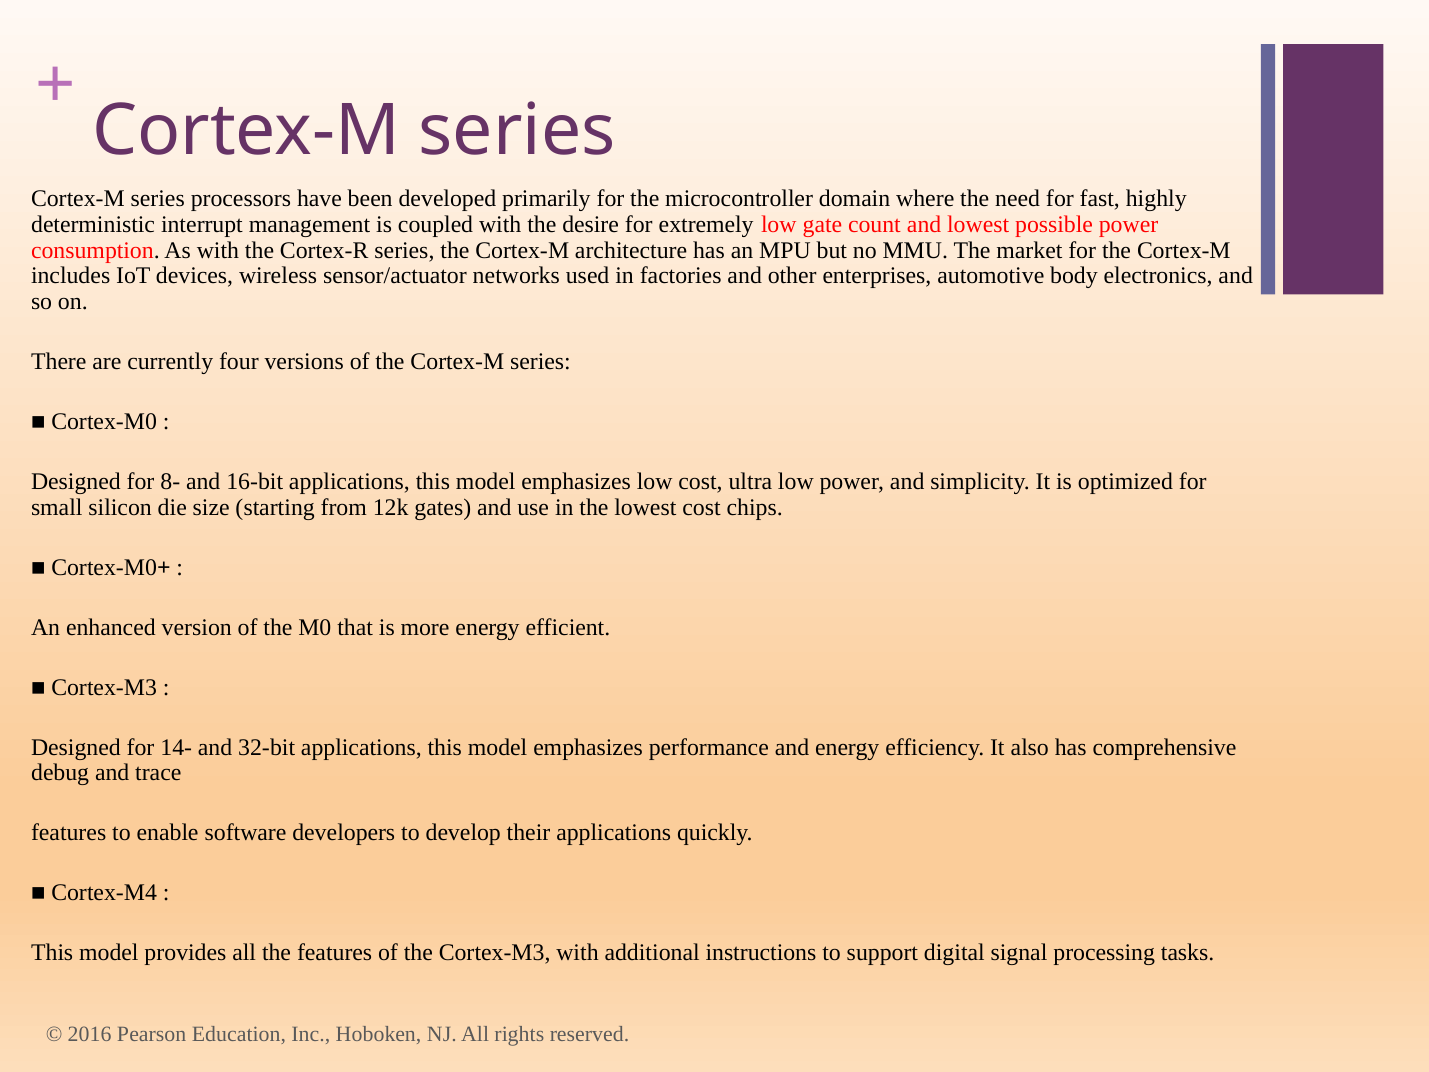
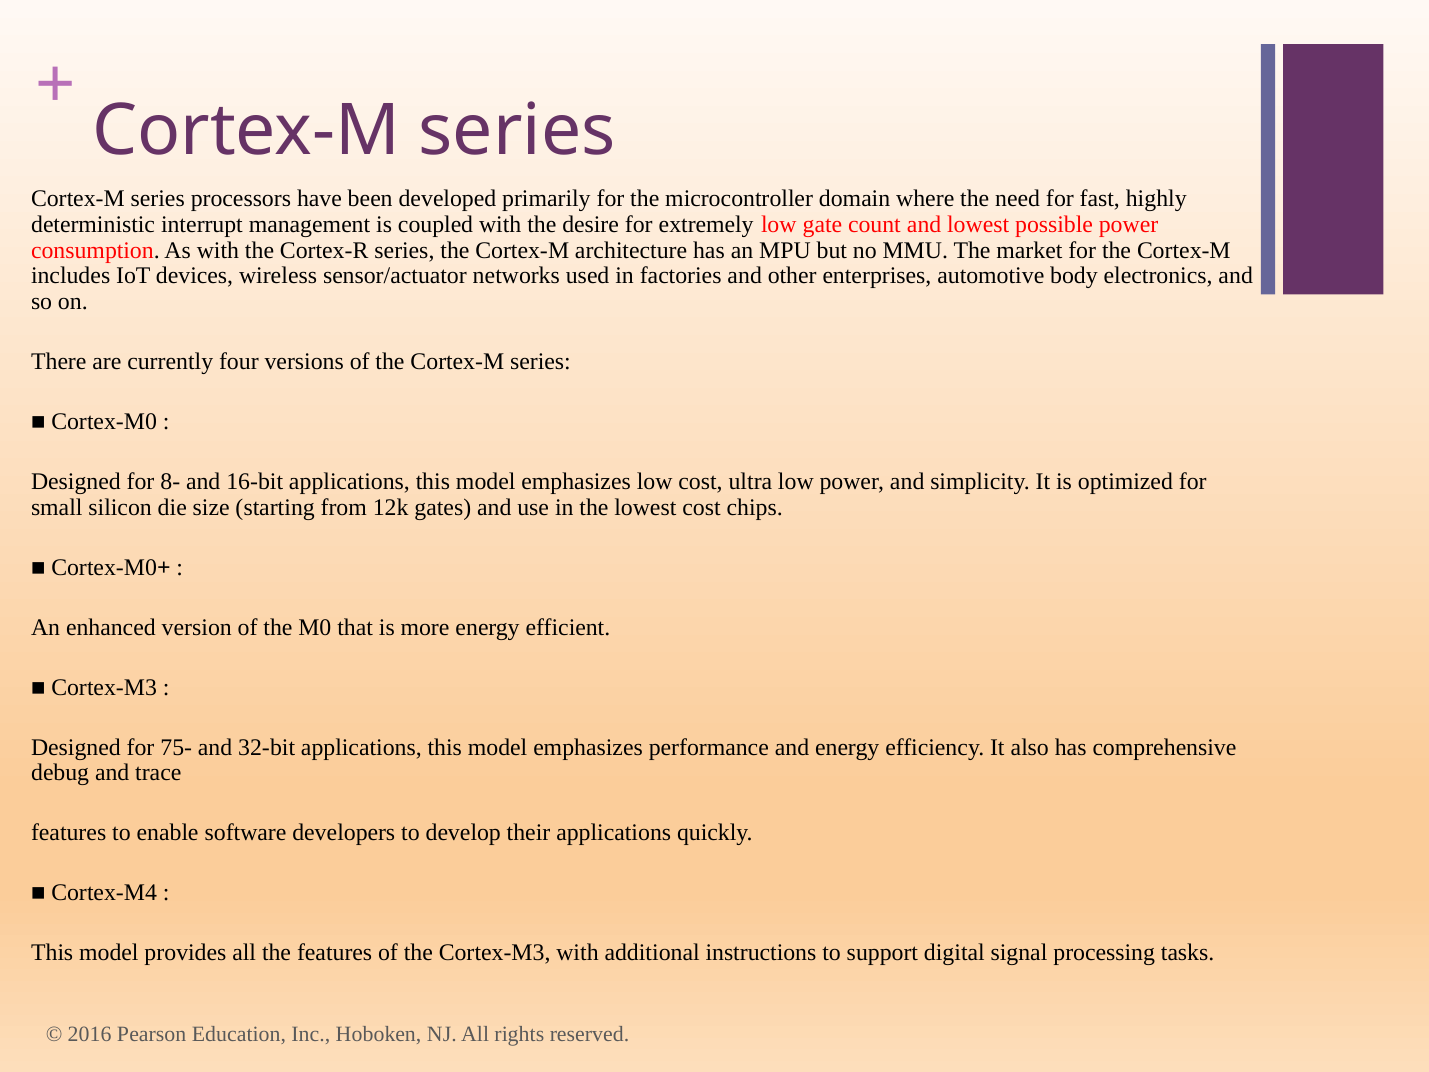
14-: 14- -> 75-
